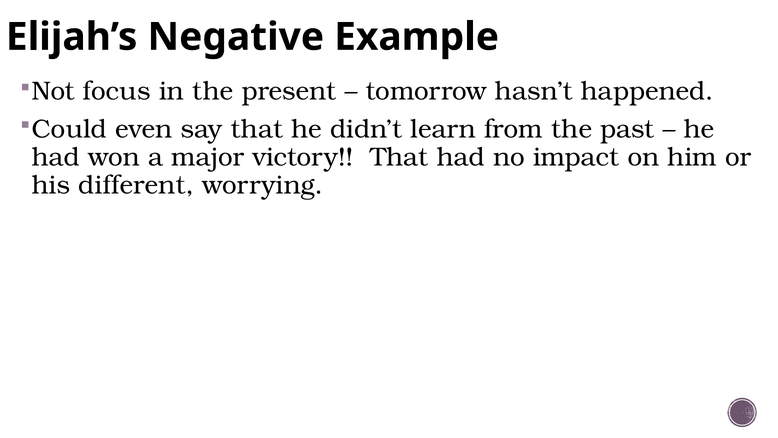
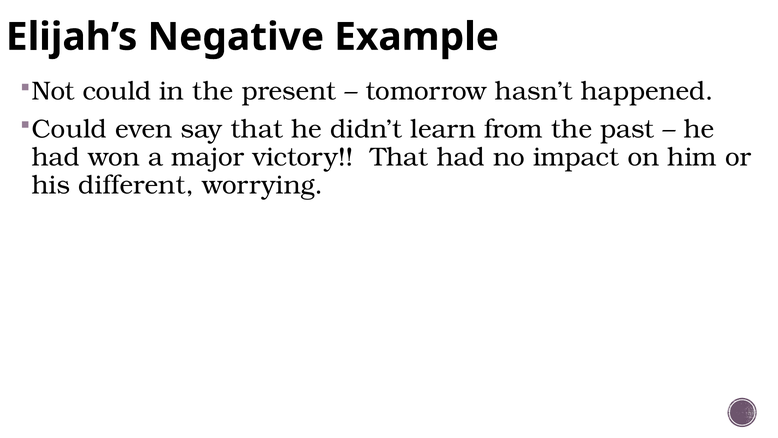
focus: focus -> could
